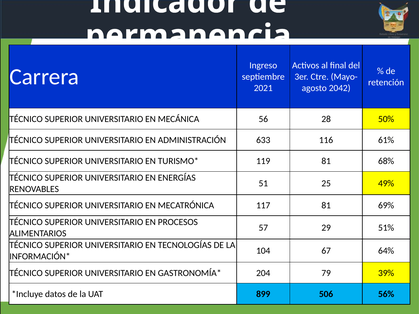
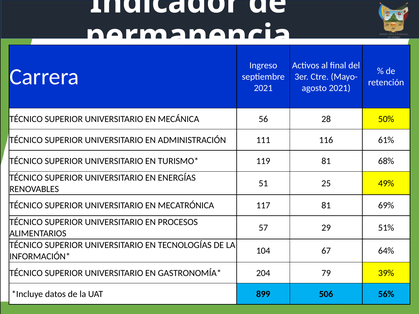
2042 at (340, 88): 2042 -> 2021
633: 633 -> 111
